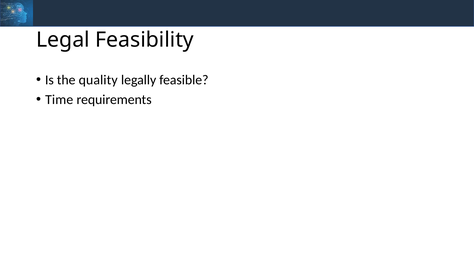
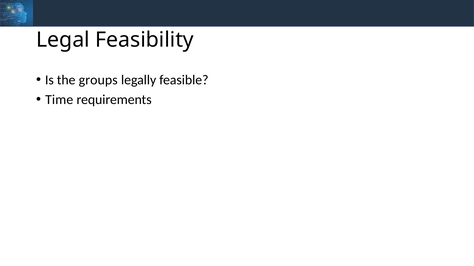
quality: quality -> groups
